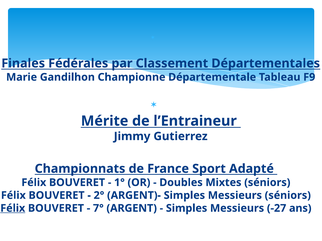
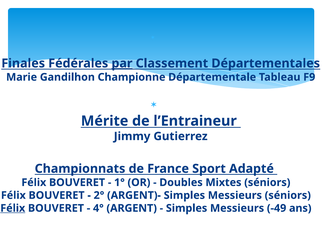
par underline: none -> present
7°: 7° -> 4°
-27: -27 -> -49
